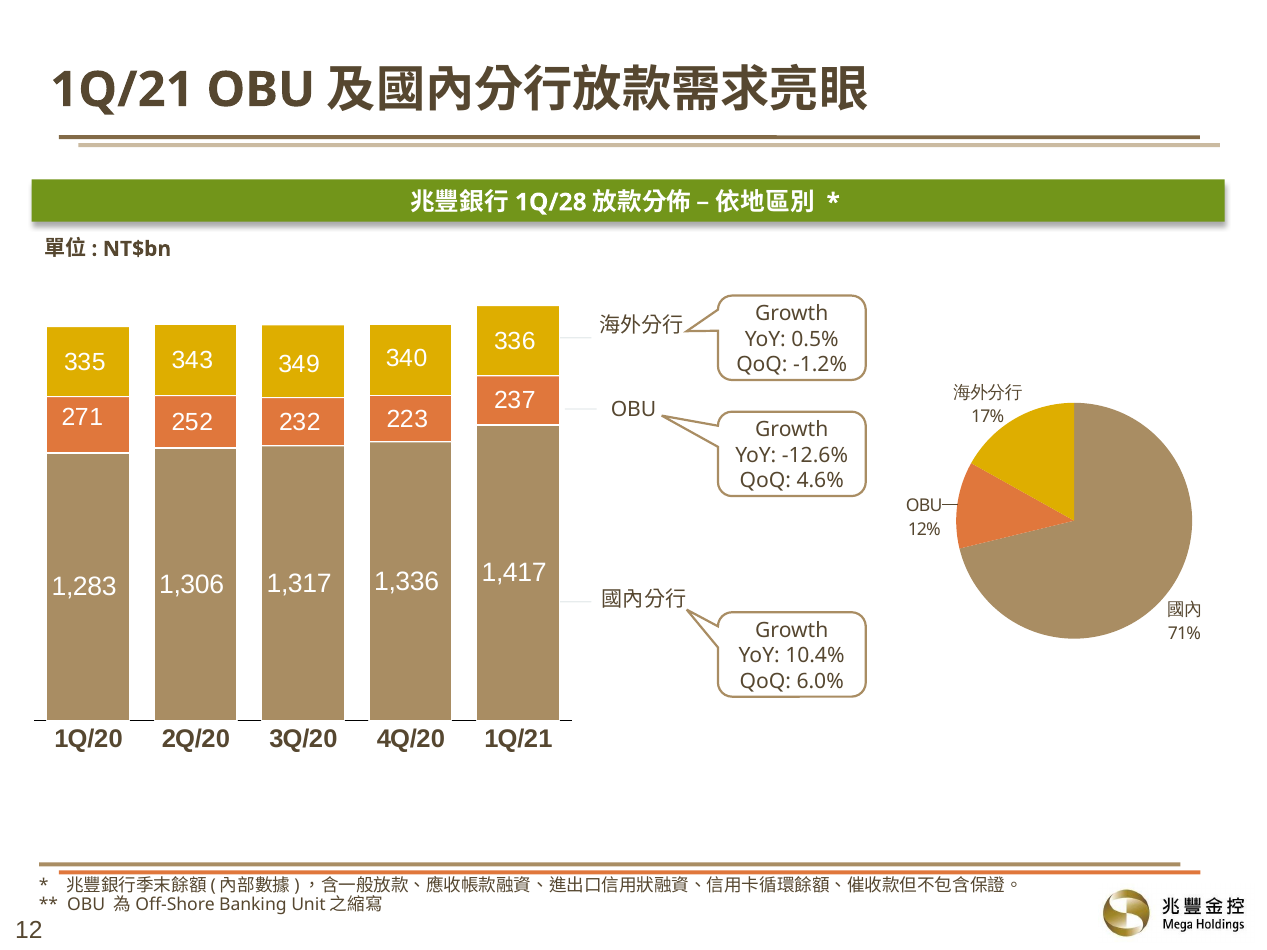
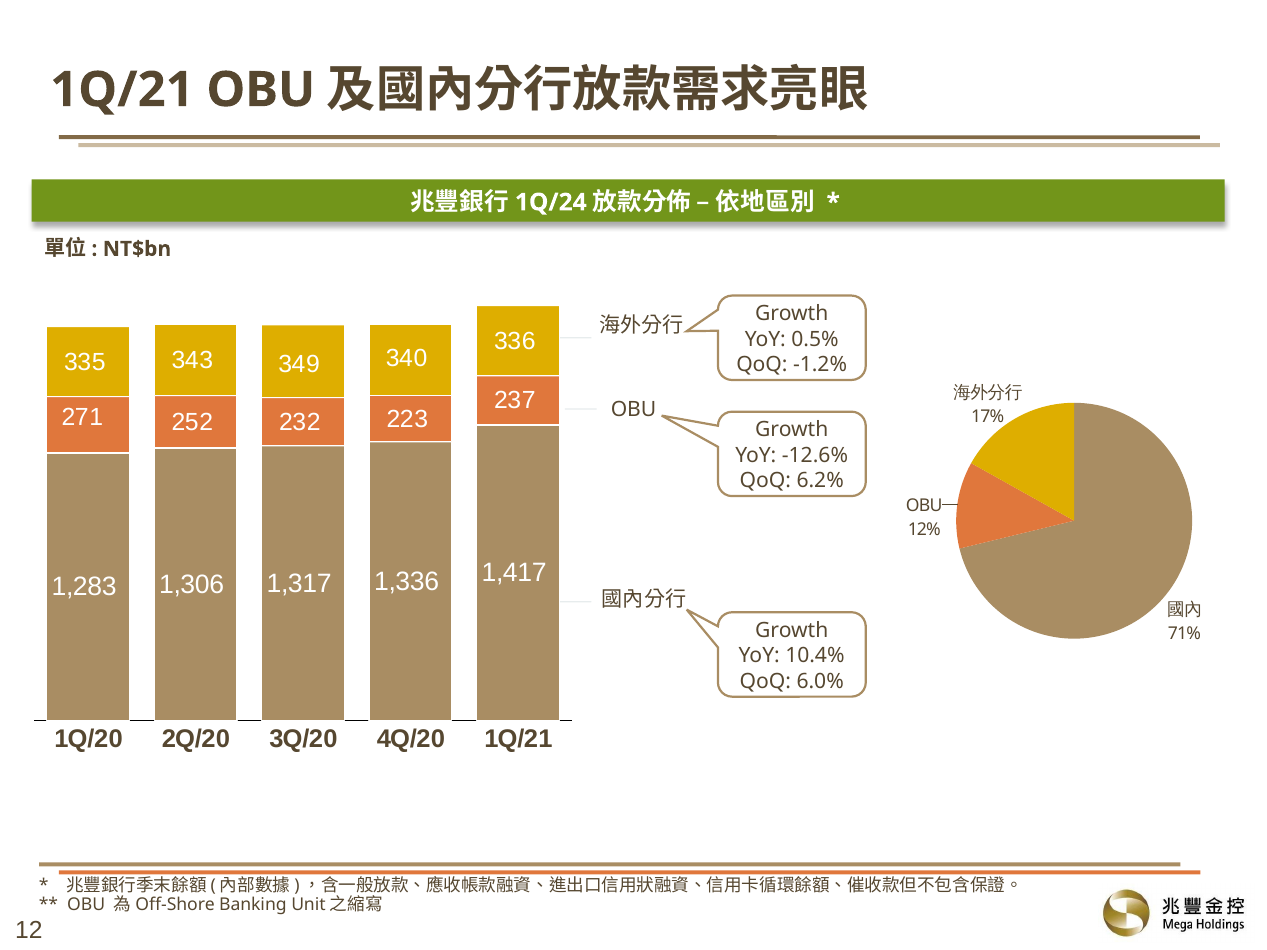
1Q/28: 1Q/28 -> 1Q/24
4.6%: 4.6% -> 6.2%
